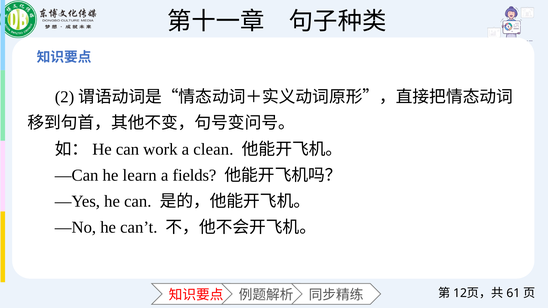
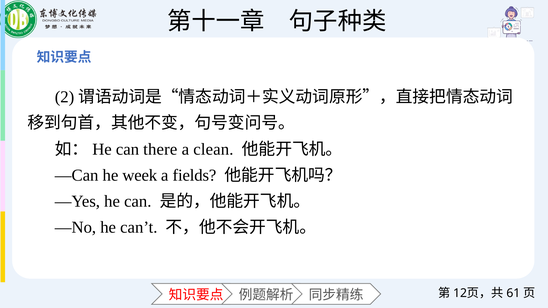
work: work -> there
learn: learn -> week
